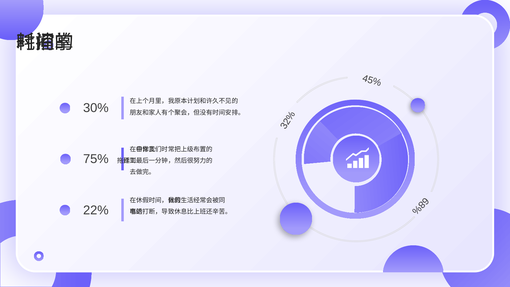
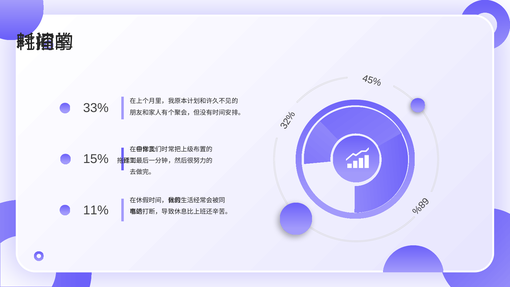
30%: 30% -> 33%
75%: 75% -> 15%
22%: 22% -> 11%
